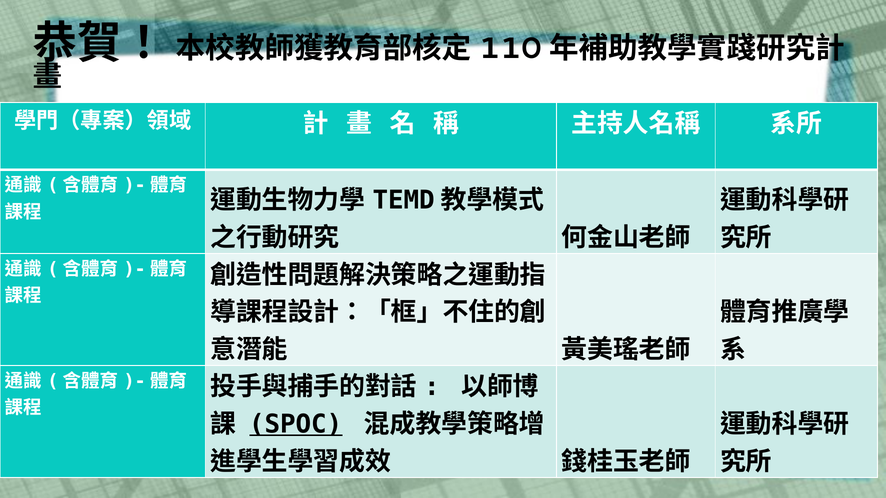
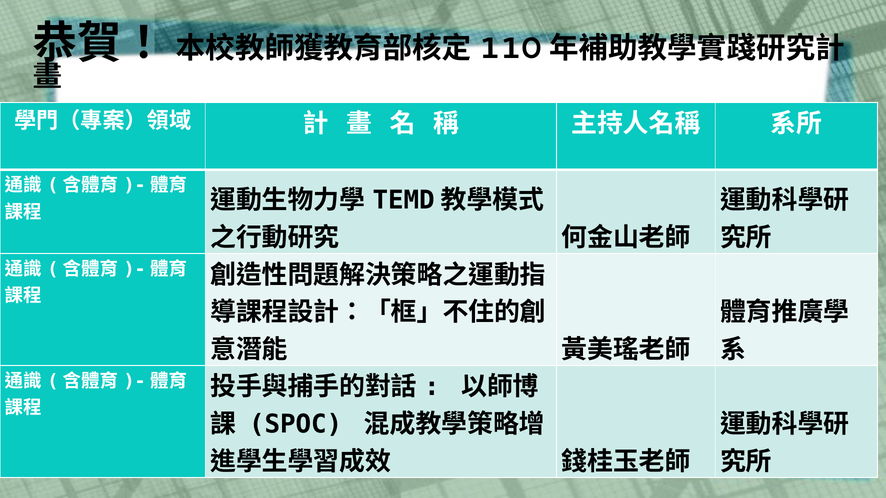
SPOC underline: present -> none
